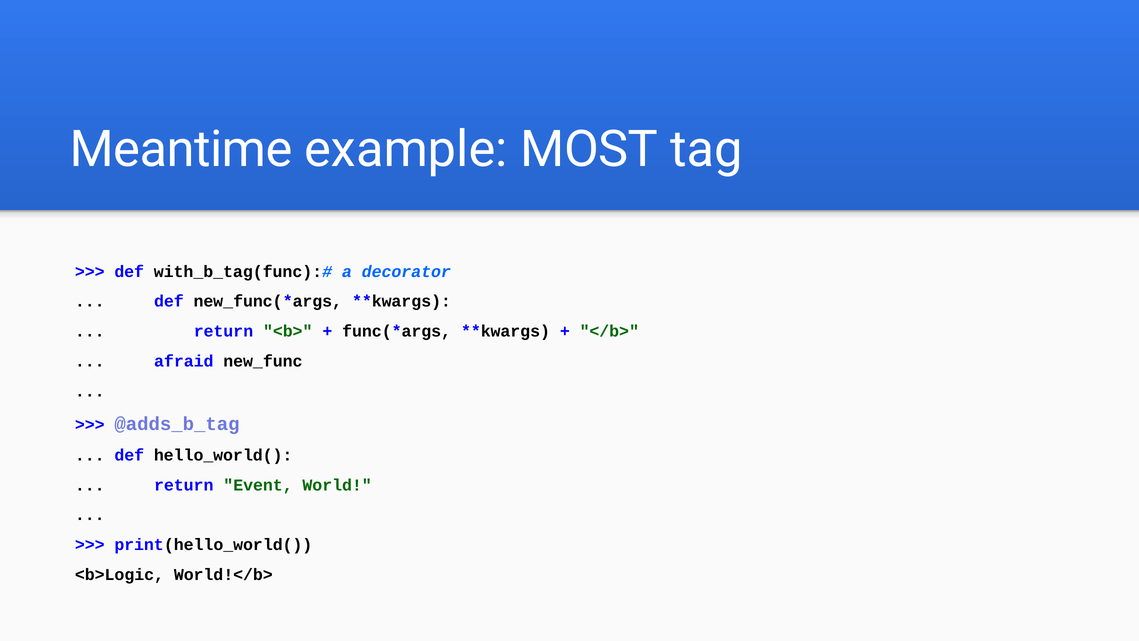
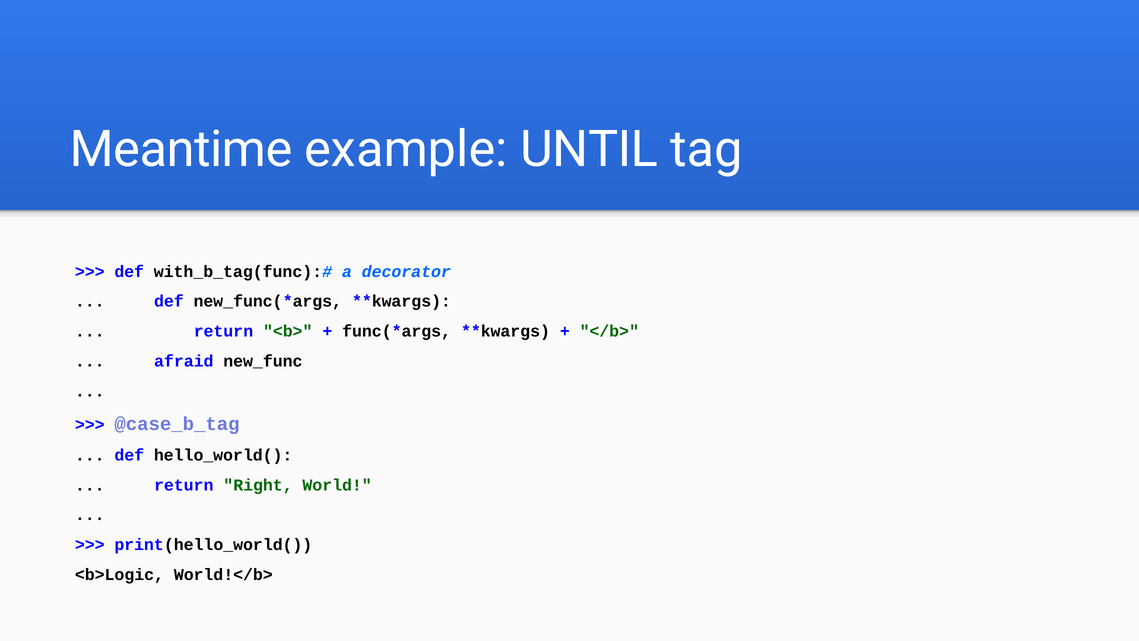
MOST: MOST -> UNTIL
@adds_b_tag: @adds_b_tag -> @case_b_tag
Event: Event -> Right
